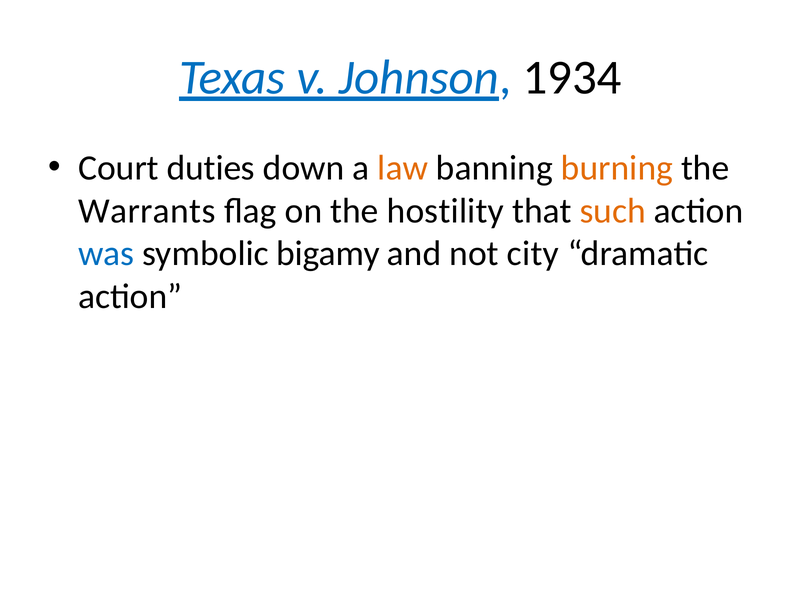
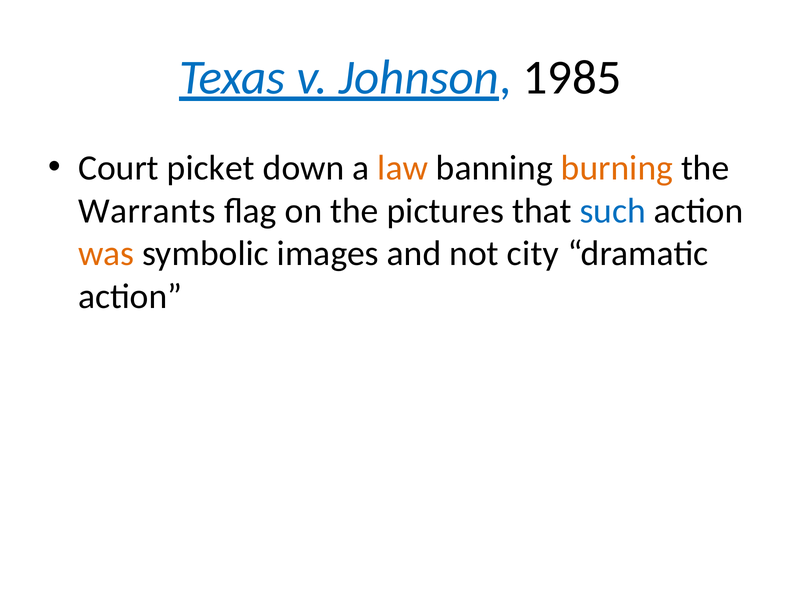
1934: 1934 -> 1985
duties: duties -> picket
hostility: hostility -> pictures
such colour: orange -> blue
was colour: blue -> orange
bigamy: bigamy -> images
